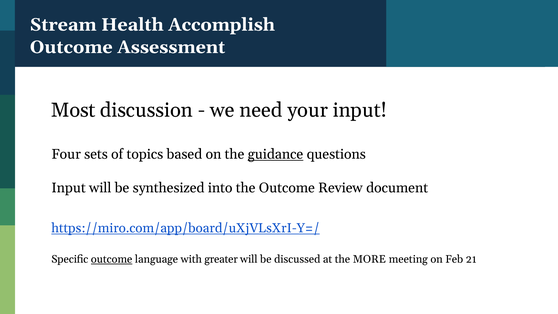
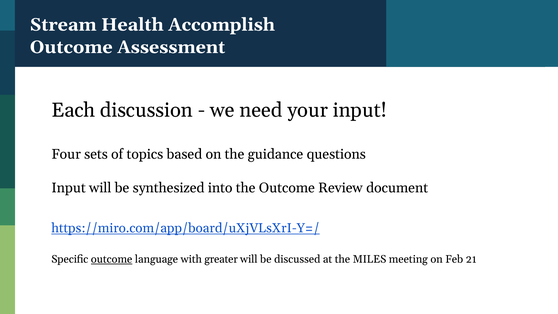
Most: Most -> Each
guidance underline: present -> none
MORE: MORE -> MILES
